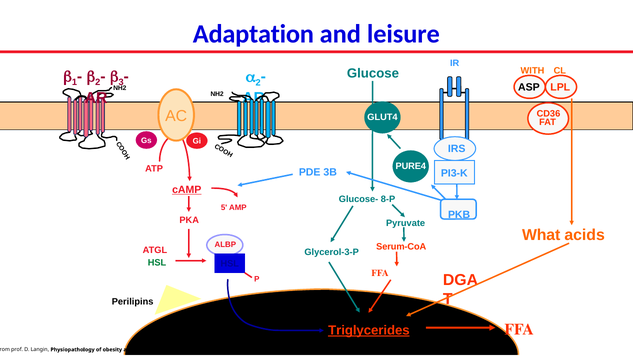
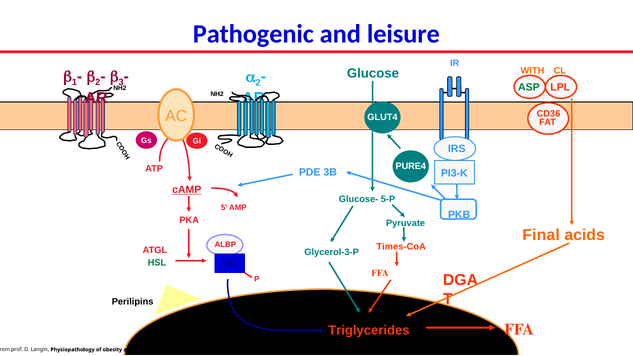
Adaptation: Adaptation -> Pathogenic
ASP colour: black -> green
8-P: 8-P -> 5-P
What: What -> Final
Serum-CoA: Serum-CoA -> Times-CoA
Triglycerides underline: present -> none
